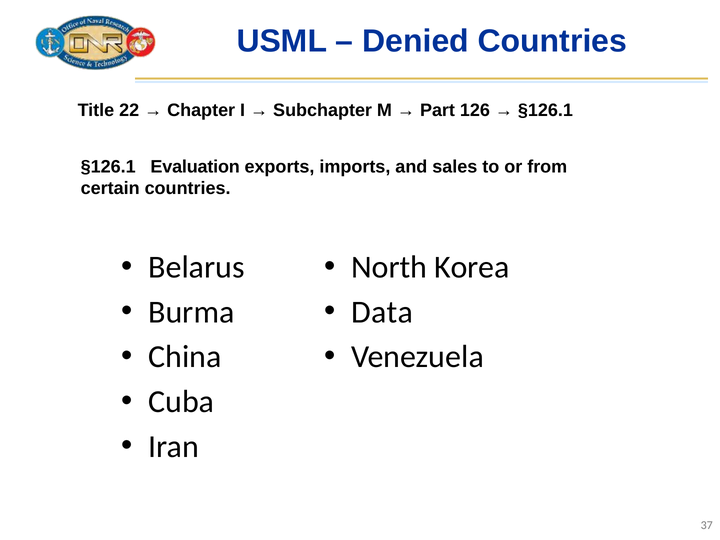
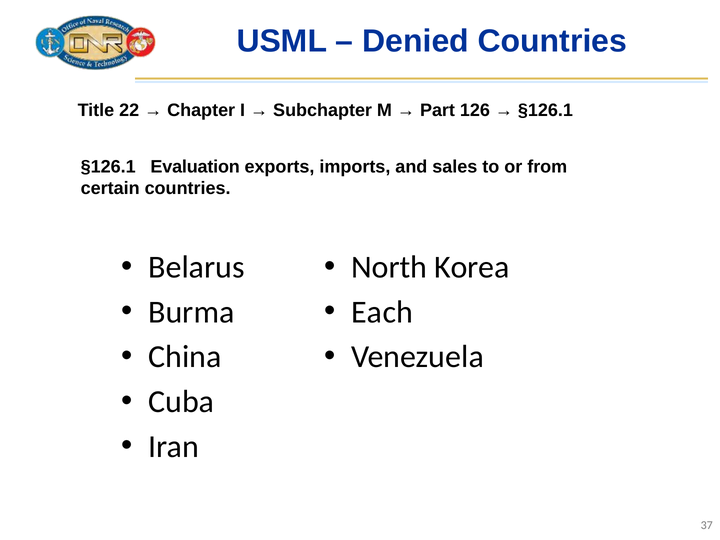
Data: Data -> Each
